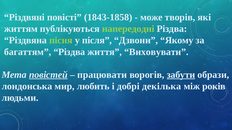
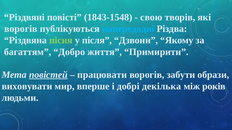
1843-1858: 1843-1858 -> 1843-1548
може: може -> свою
життям at (21, 29): життям -> ворогів
напередодні colour: light green -> light blue
багаттям Різдва: Різдва -> Добро
Виховувати: Виховувати -> Примирити
забути underline: present -> none
лондонська: лондонська -> виховувати
любить: любить -> вперше
